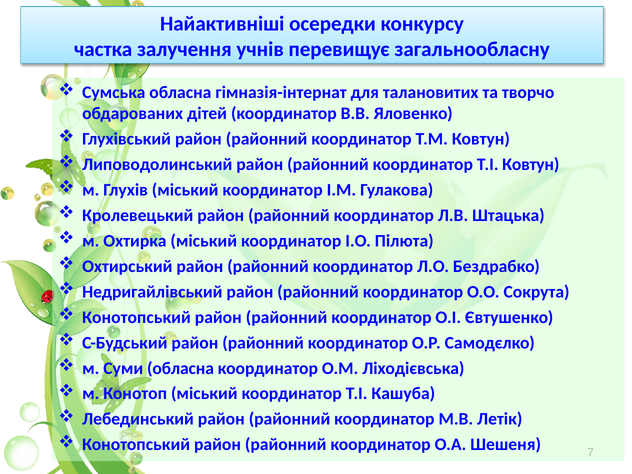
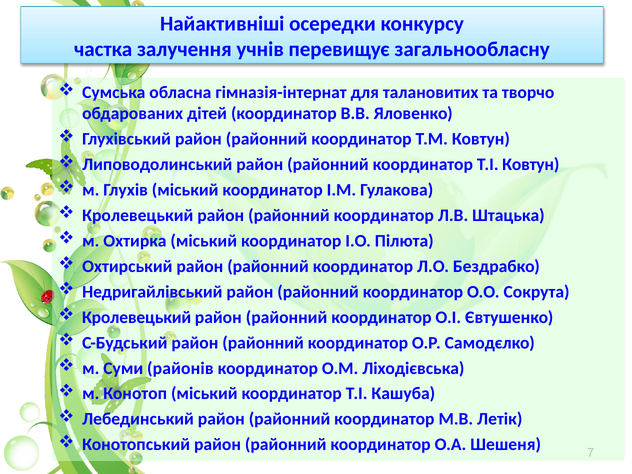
Конотопський at (136, 317): Конотопський -> Кролевецький
Суми обласна: обласна -> районів
